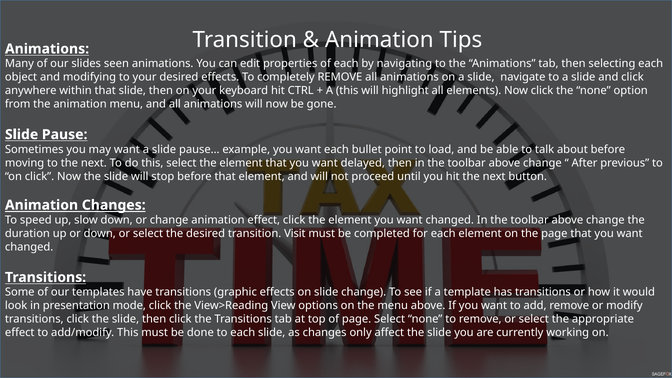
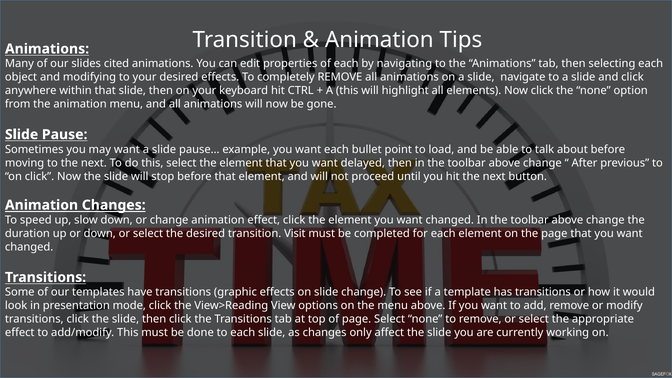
seen: seen -> cited
